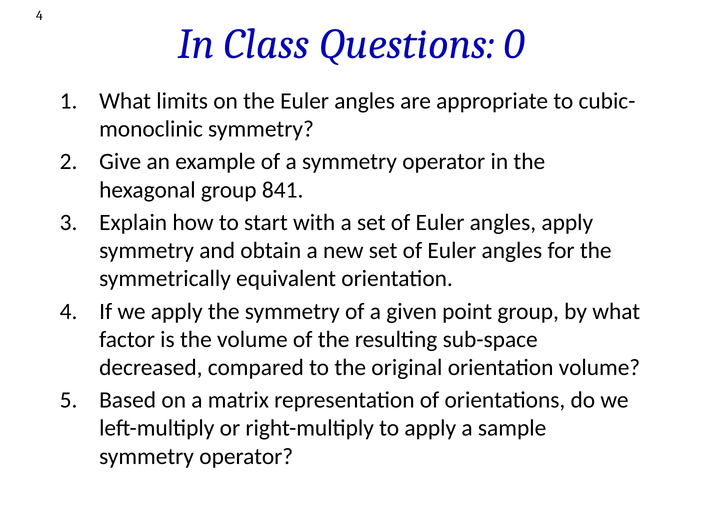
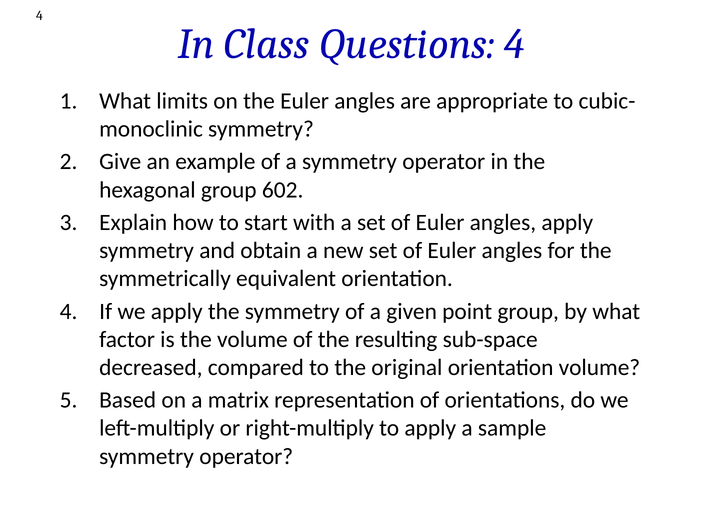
Questions 0: 0 -> 4
841: 841 -> 602
